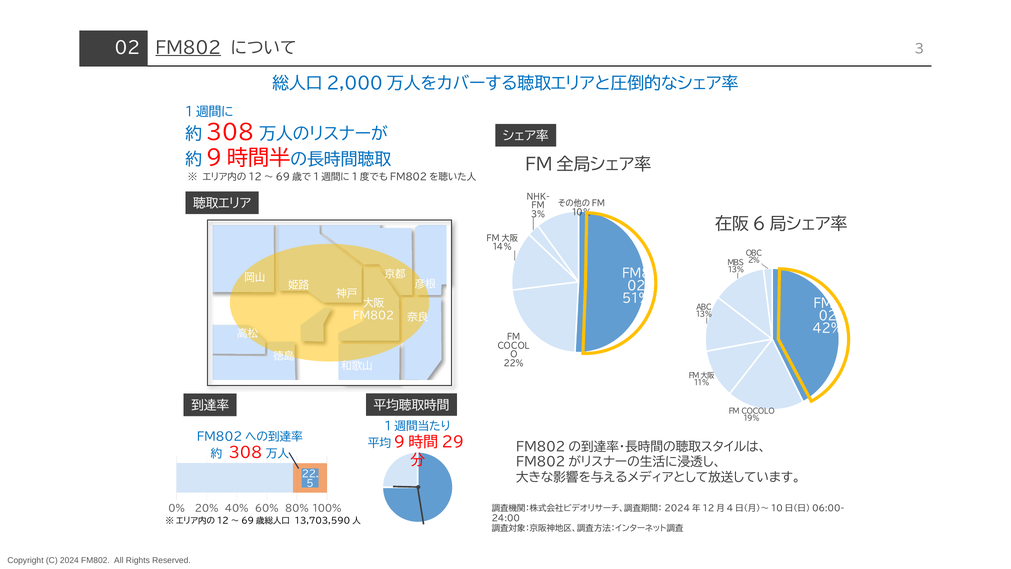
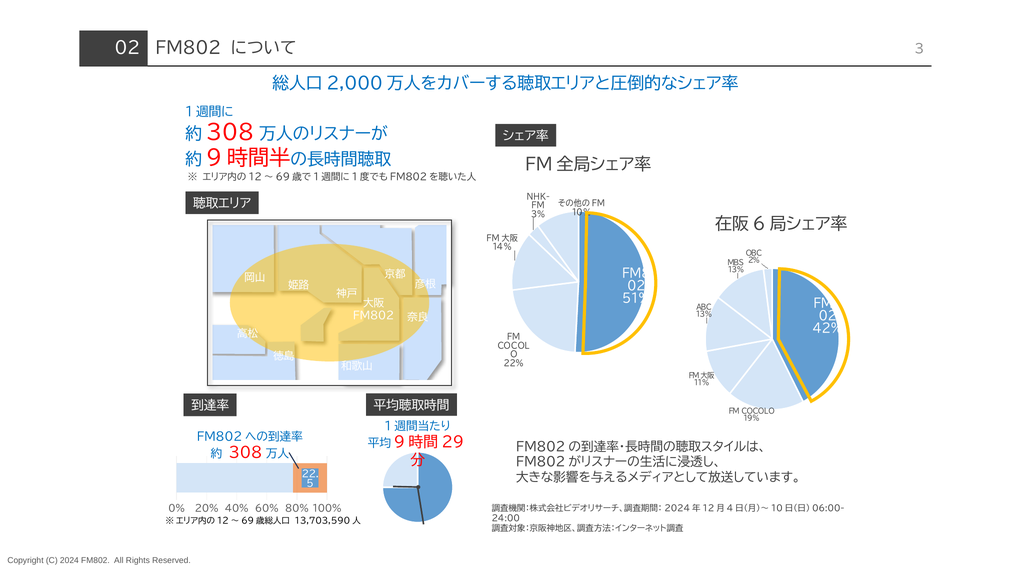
FM802 at (188, 48) underline: present -> none
